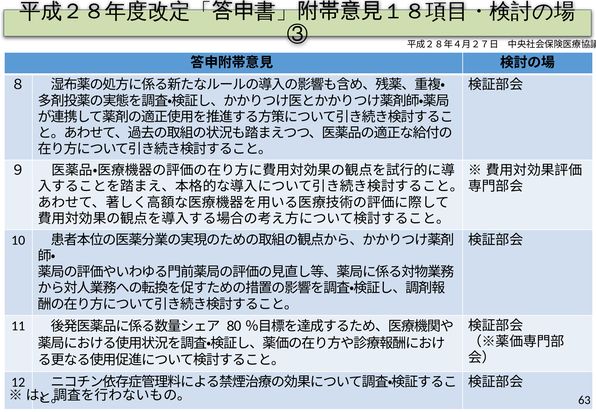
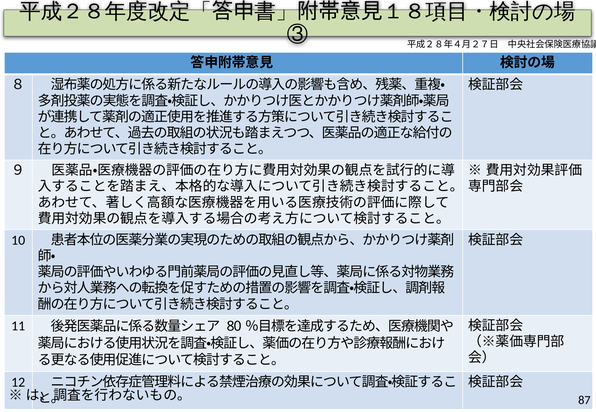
63: 63 -> 87
